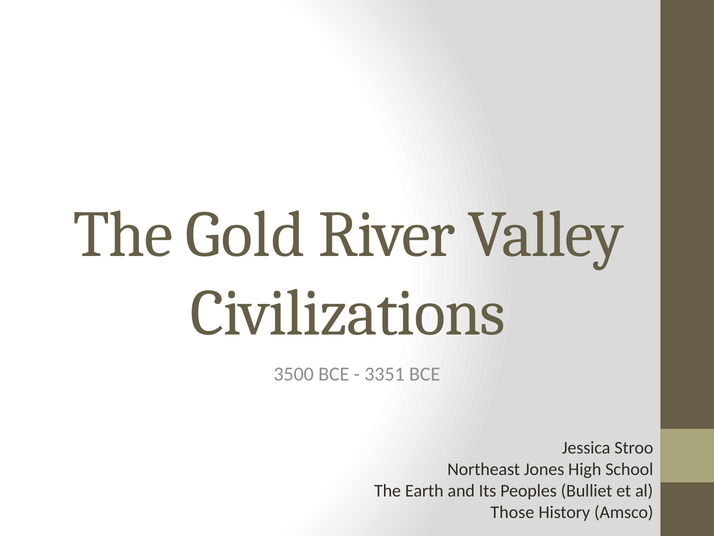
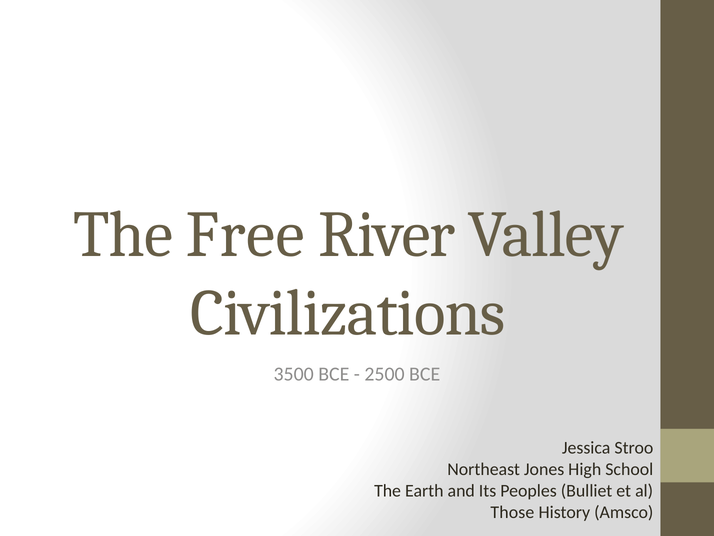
Gold: Gold -> Free
3351: 3351 -> 2500
